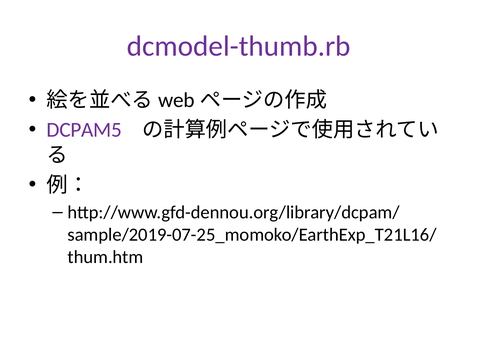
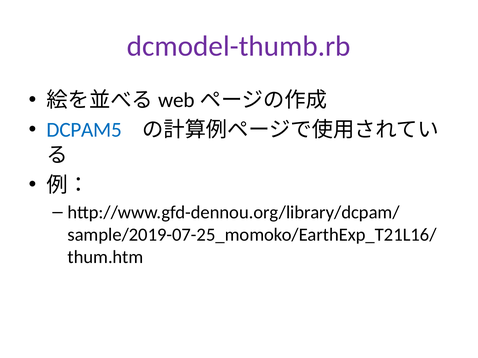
DCPAM5 colour: purple -> blue
